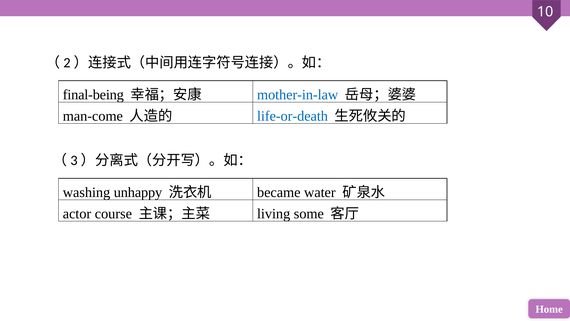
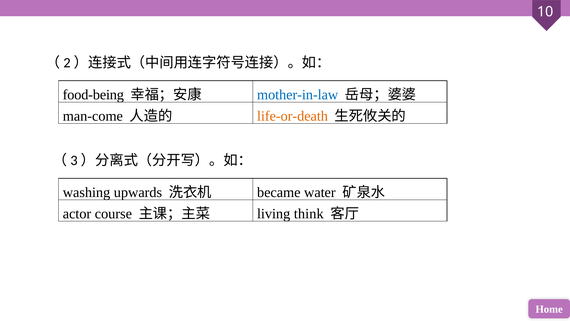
final-being: final-being -> food-being
life-or-death colour: blue -> orange
unhappy: unhappy -> upwards
some: some -> think
